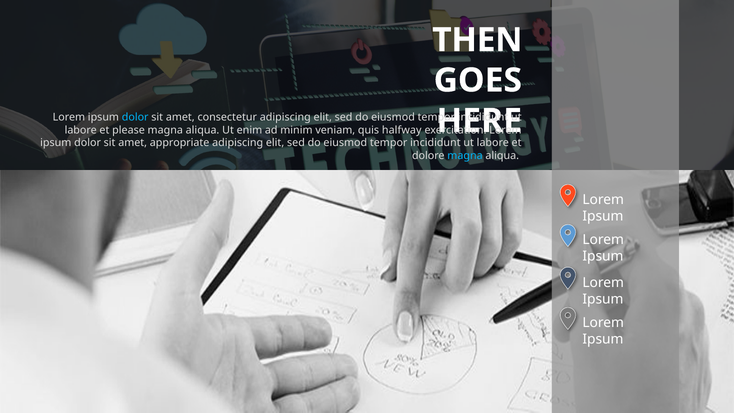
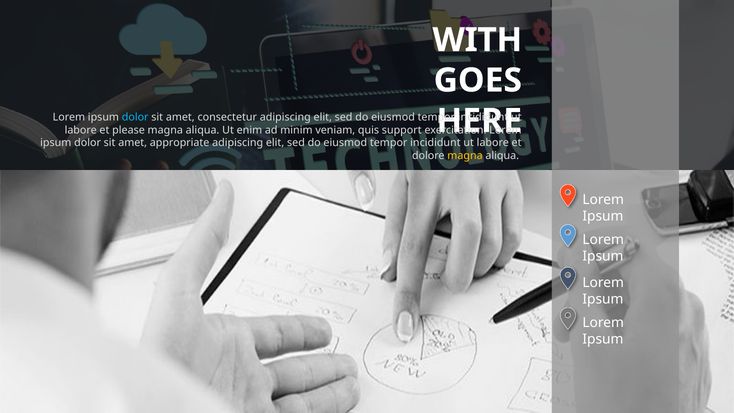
THEN: THEN -> WITH
halfway: halfway -> support
magna at (465, 156) colour: light blue -> yellow
